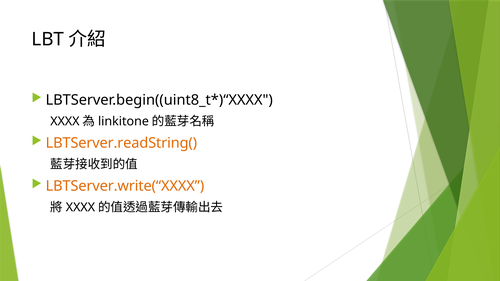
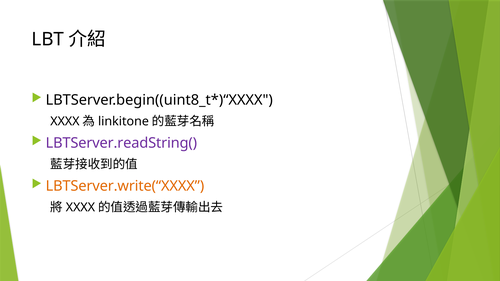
LBTServer.readString( colour: orange -> purple
